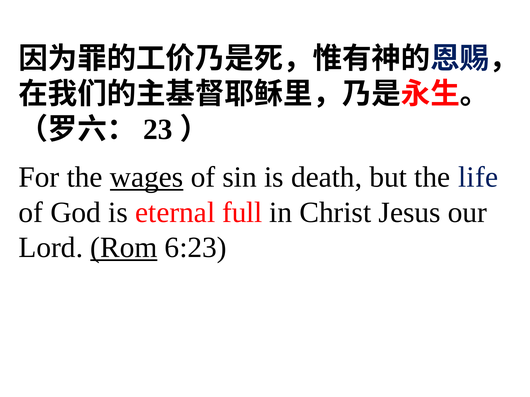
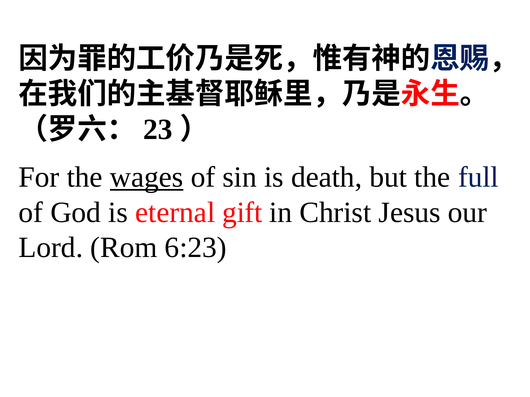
life: life -> full
full: full -> gift
Rom underline: present -> none
